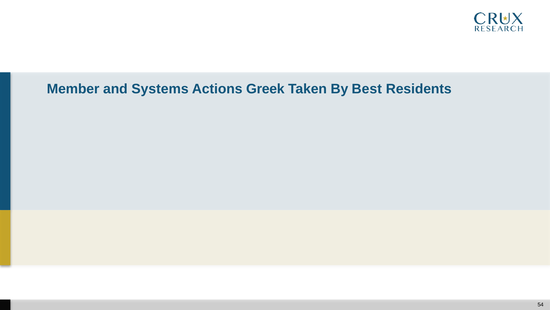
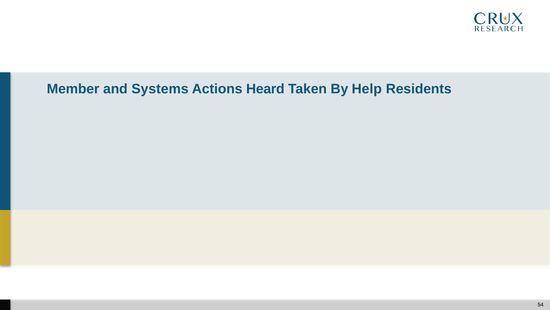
Greek: Greek -> Heard
Best: Best -> Help
